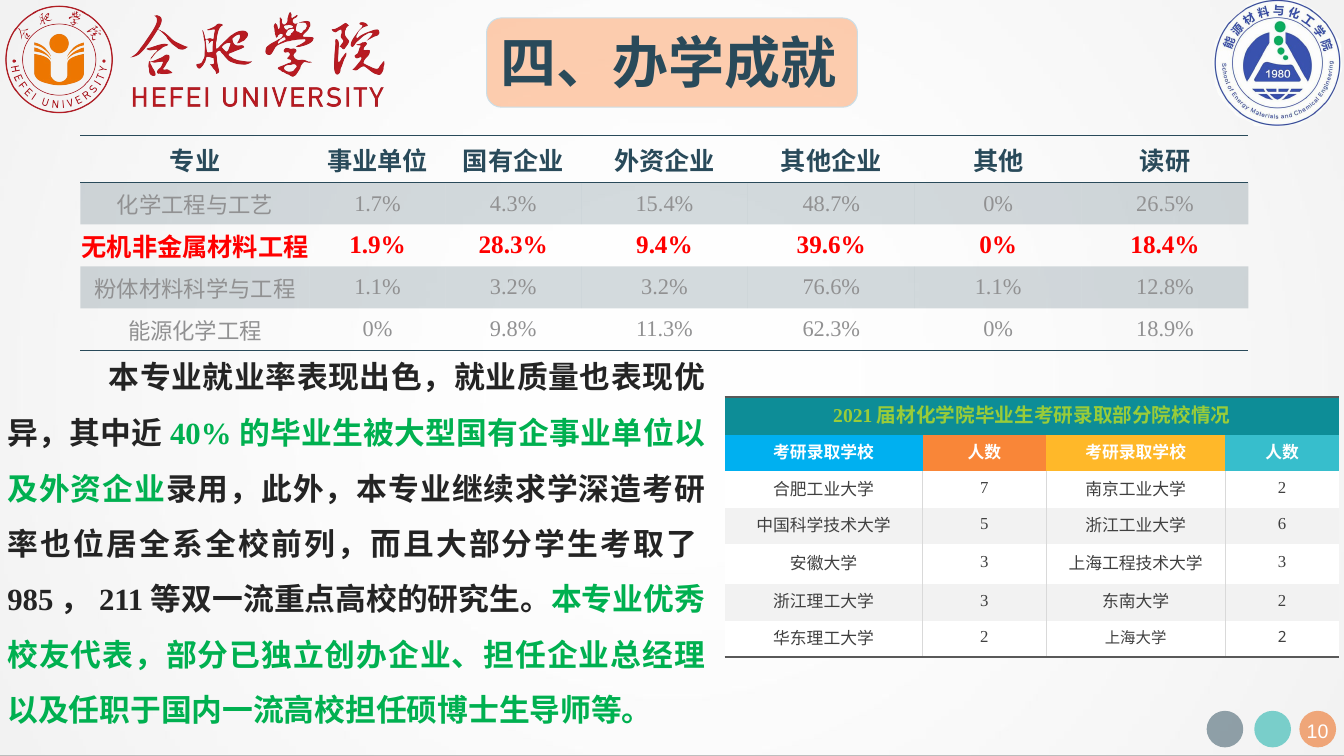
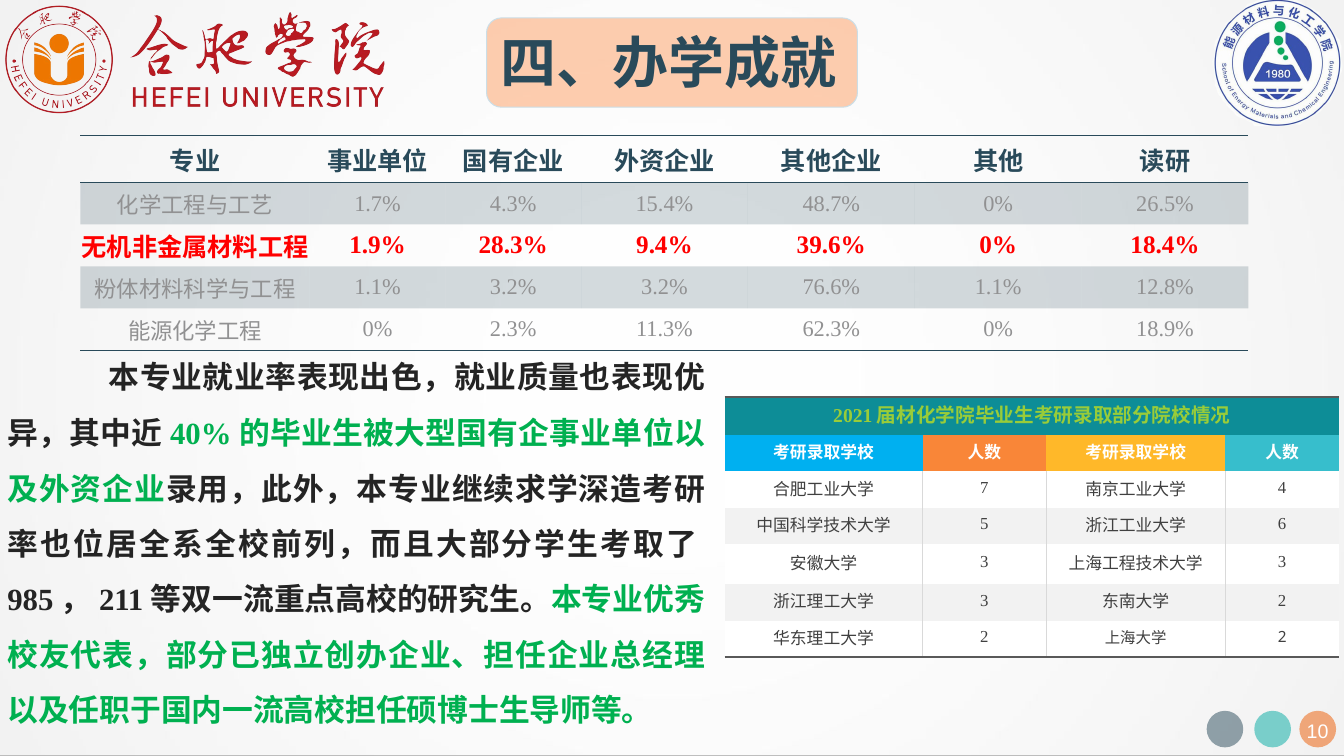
9.8%: 9.8% -> 2.3%
2 at (1282, 488): 2 -> 4
